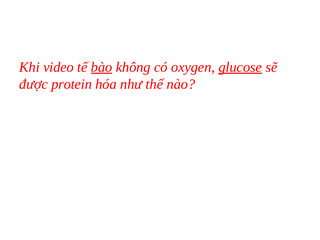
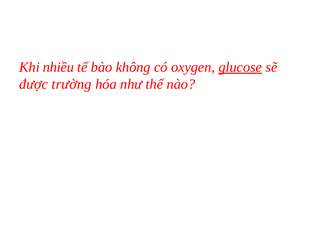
video: video -> nhiều
bào underline: present -> none
protein: protein -> trường
